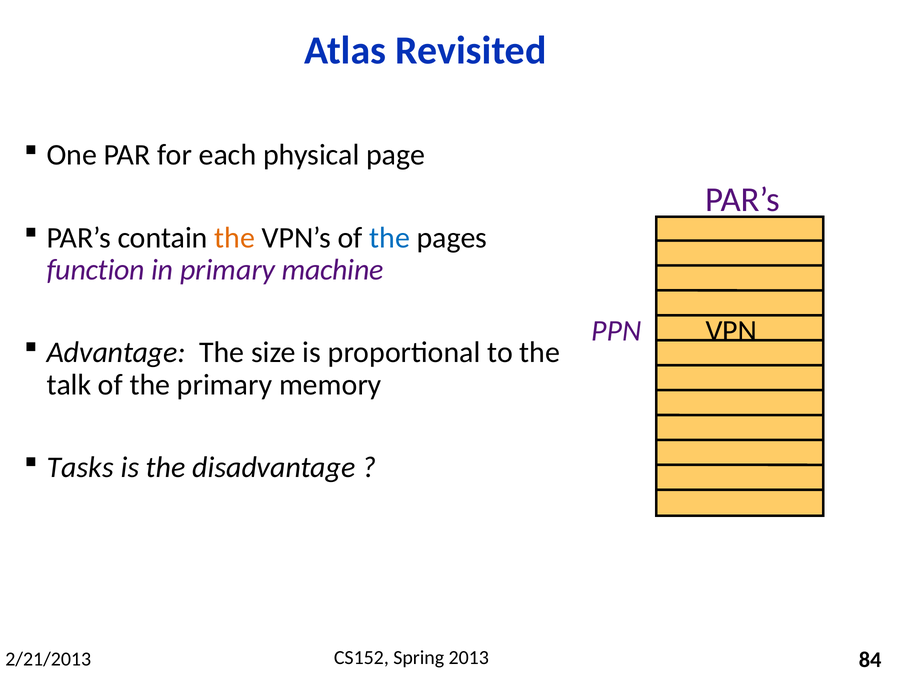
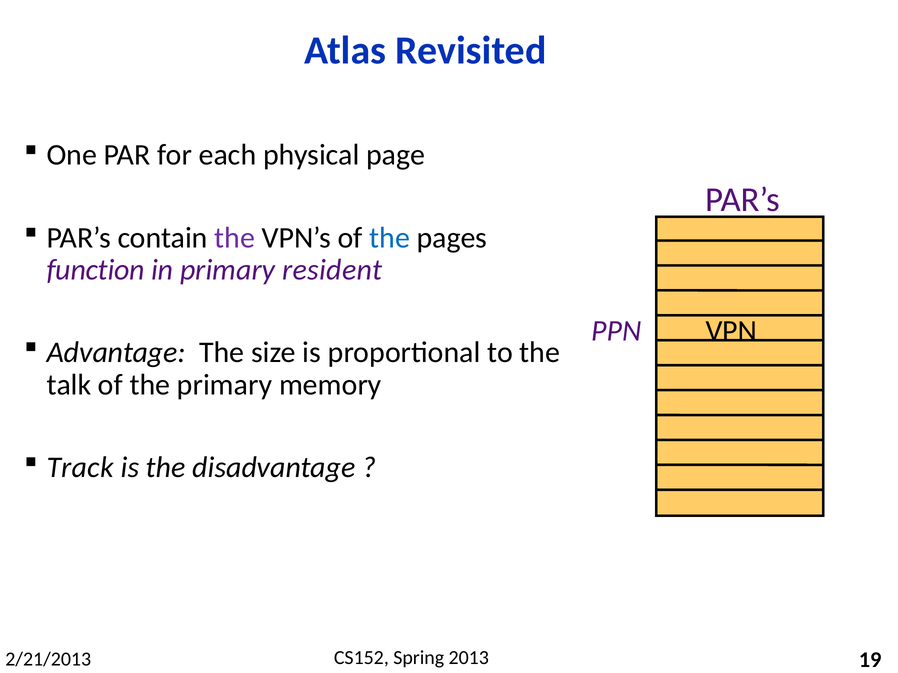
the at (235, 238) colour: orange -> purple
machine: machine -> resident
Tasks: Tasks -> Track
84: 84 -> 19
